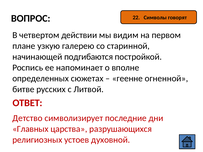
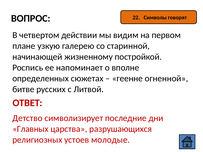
подгибаются: подгибаются -> жизненному
духовной: духовной -> молодые
